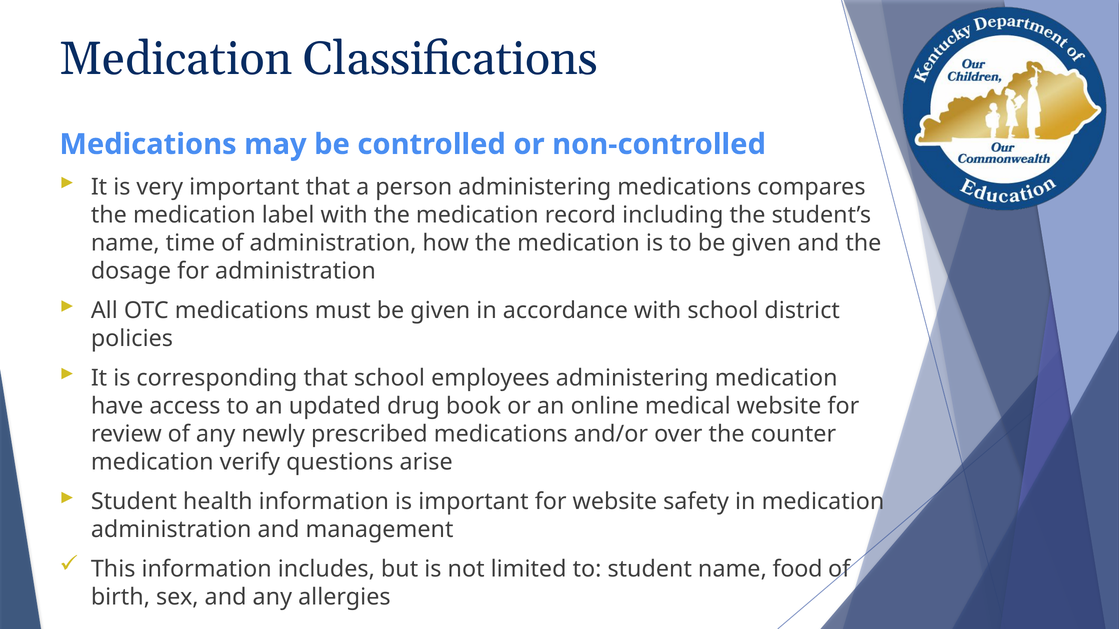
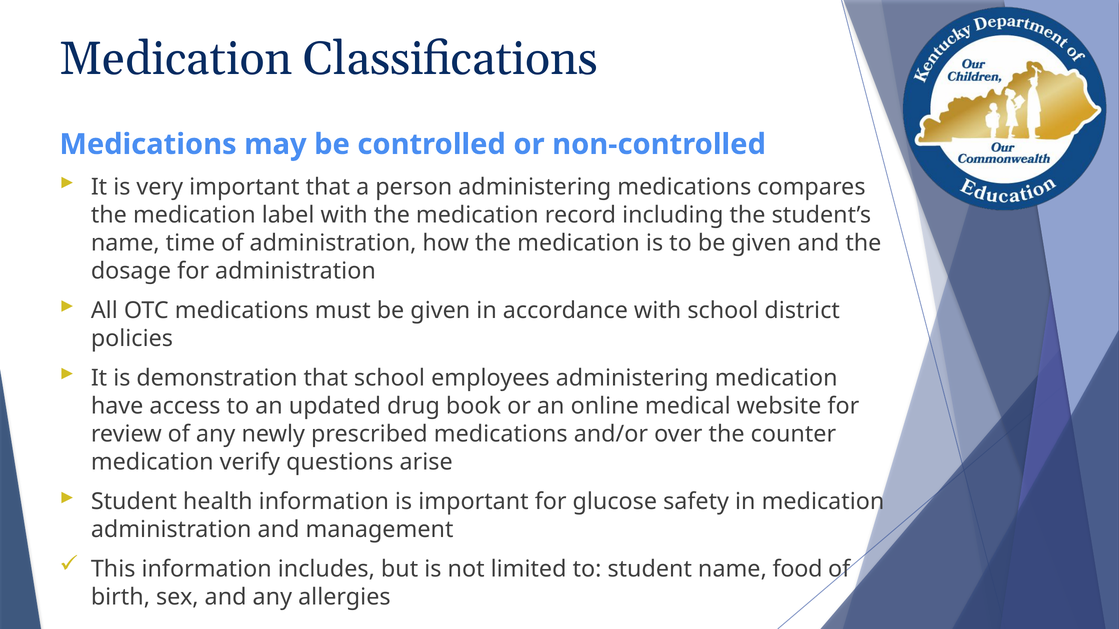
corresponding: corresponding -> demonstration
for website: website -> glucose
